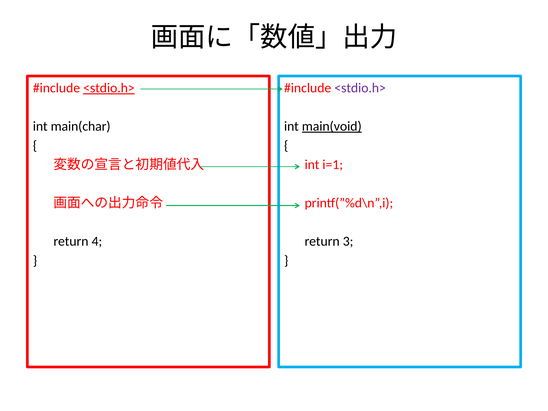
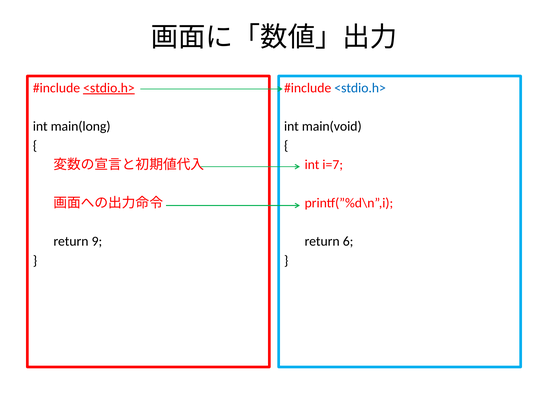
<stdio.h> at (360, 88) colour: purple -> blue
main(char: main(char -> main(long
main(void underline: present -> none
i=1: i=1 -> i=7
4: 4 -> 9
3: 3 -> 6
